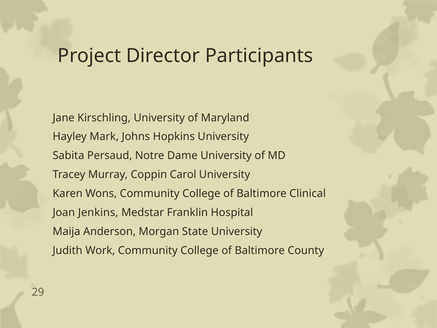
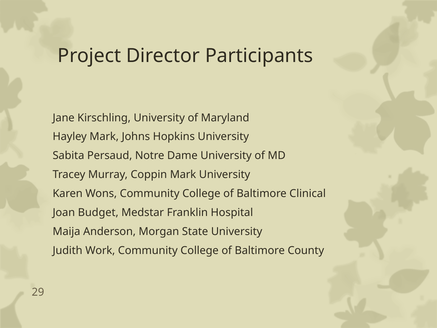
Coppin Carol: Carol -> Mark
Jenkins: Jenkins -> Budget
